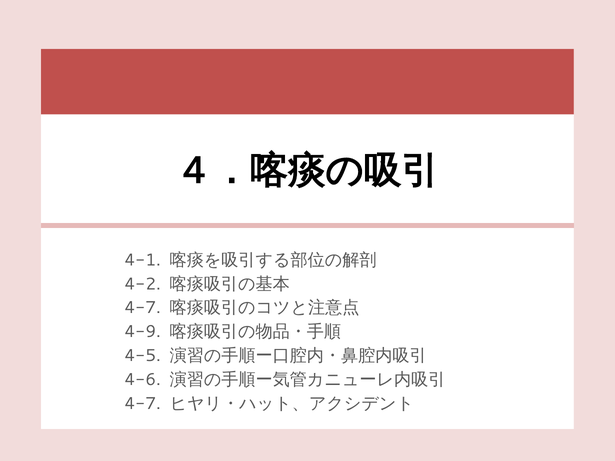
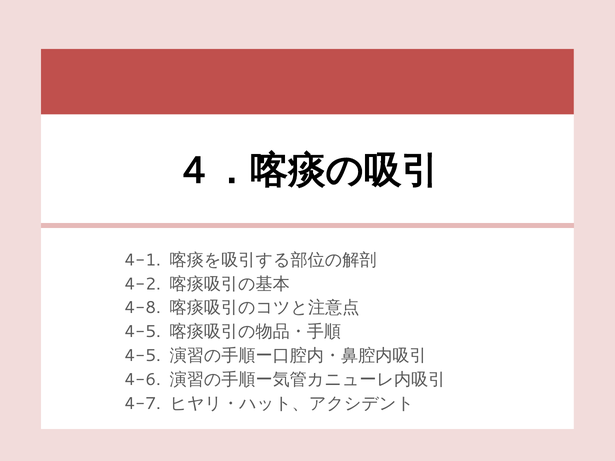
4-7 at (143, 308): 4-7 -> 4-8
4-9 at (143, 332): 4-9 -> 4-5
